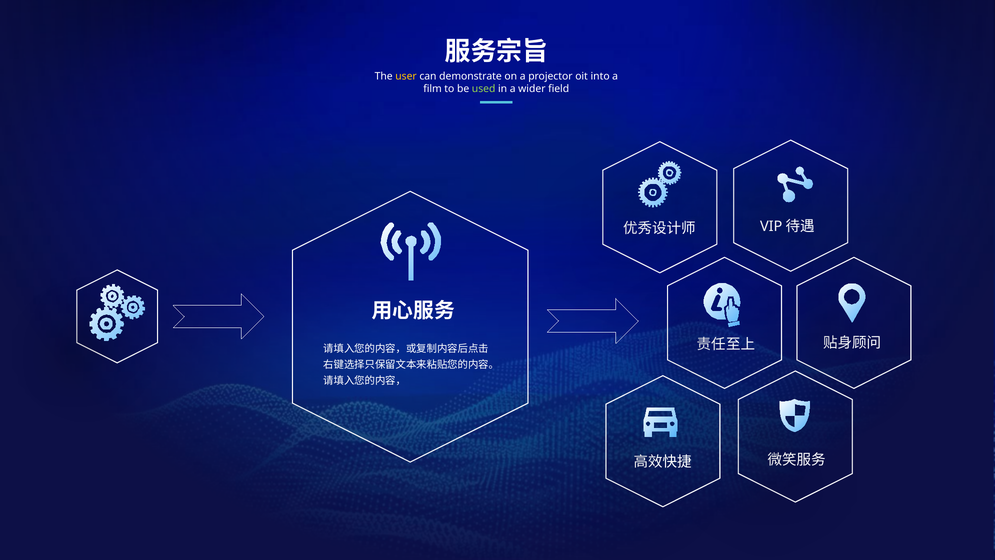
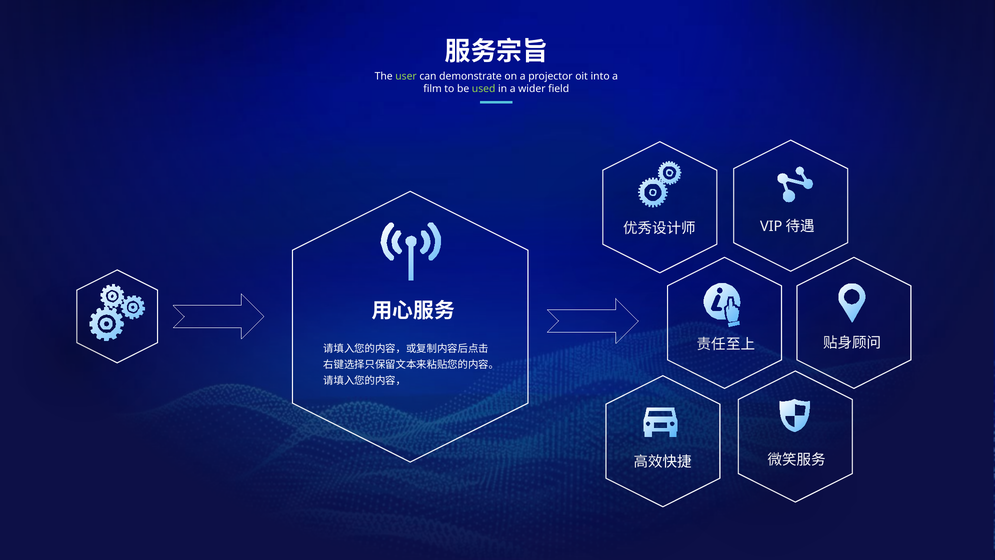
user colour: yellow -> light green
